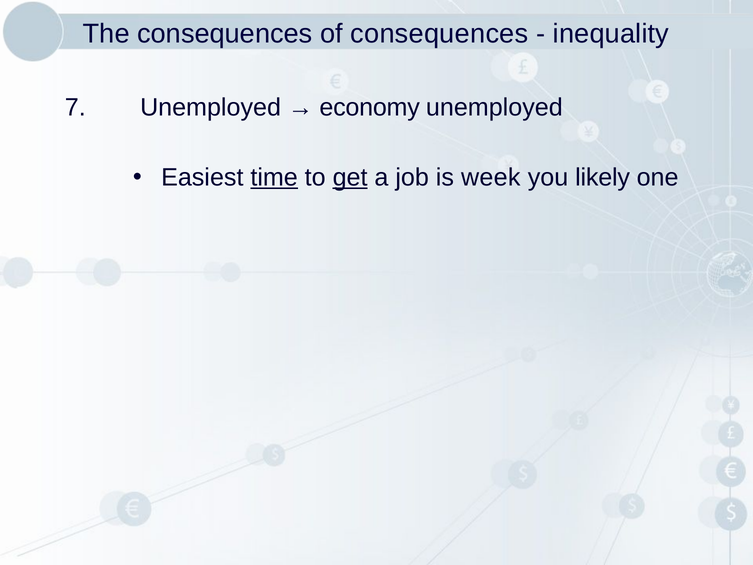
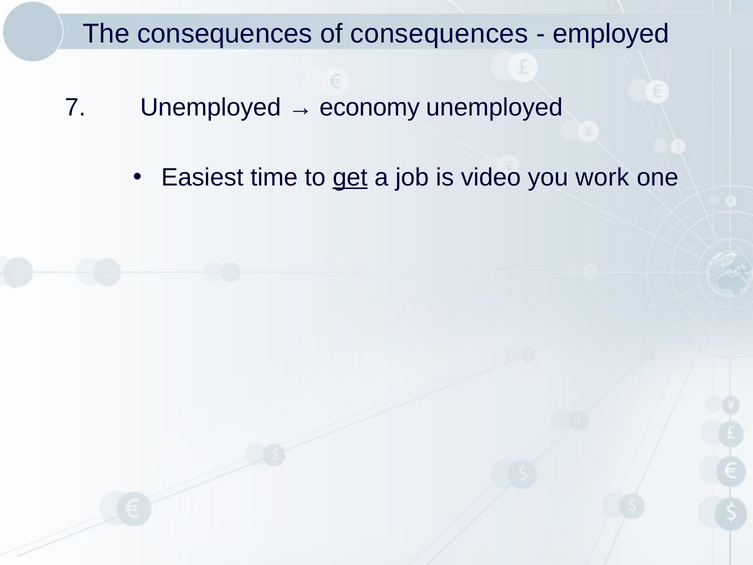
inequality: inequality -> employed
time underline: present -> none
week: week -> video
likely: likely -> work
